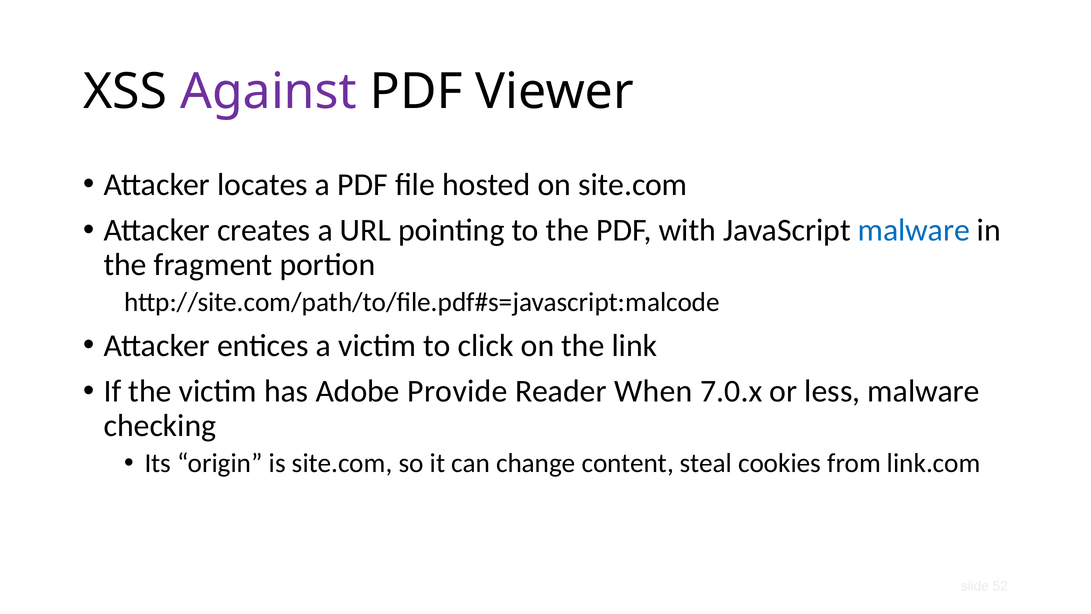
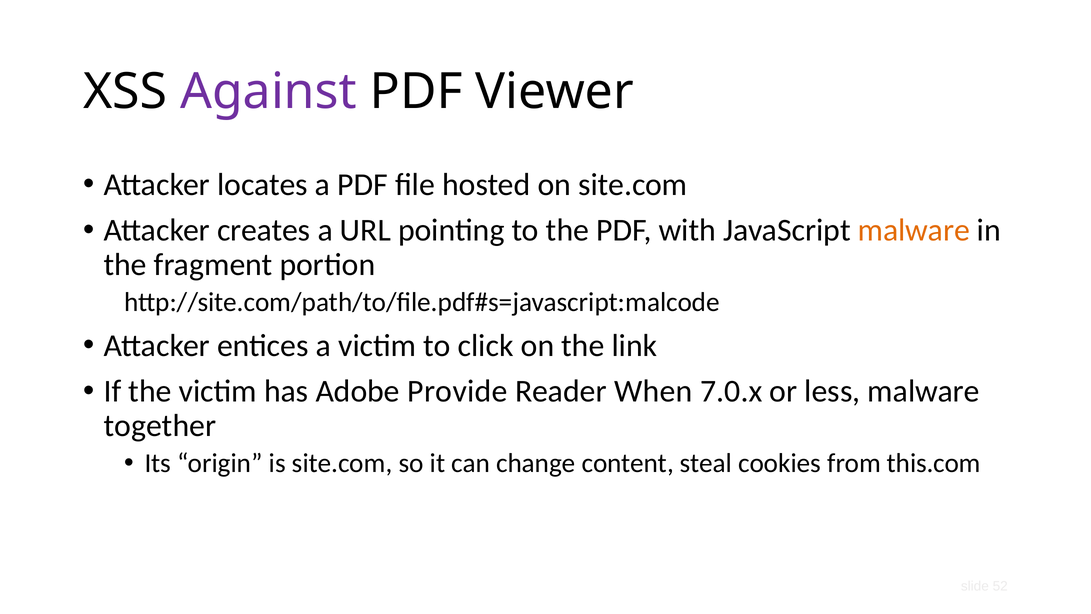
malware at (914, 230) colour: blue -> orange
checking: checking -> together
link.com: link.com -> this.com
